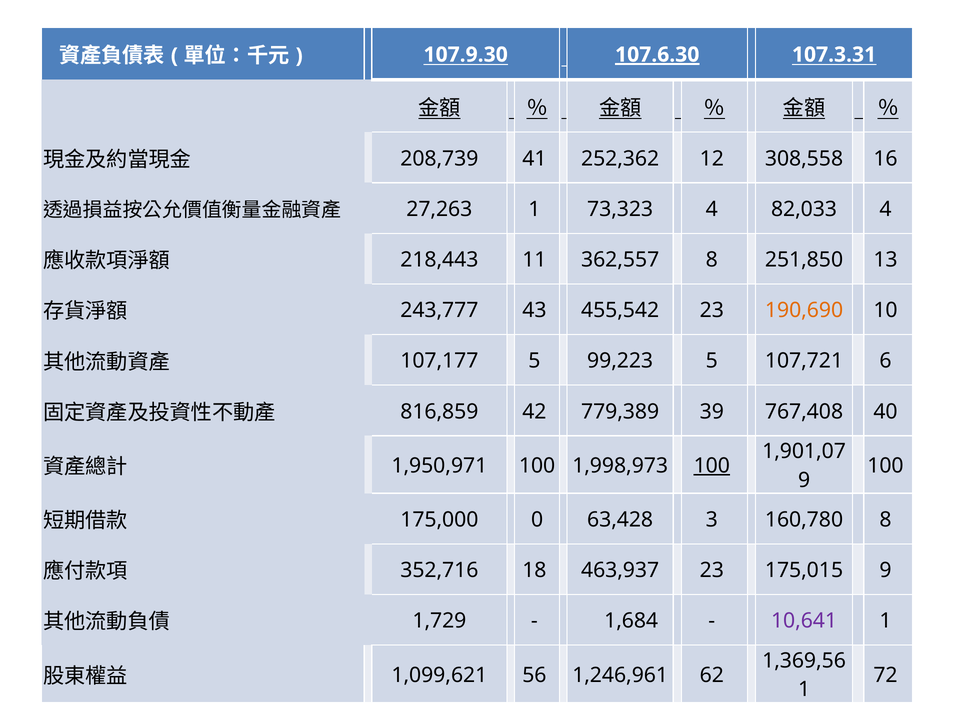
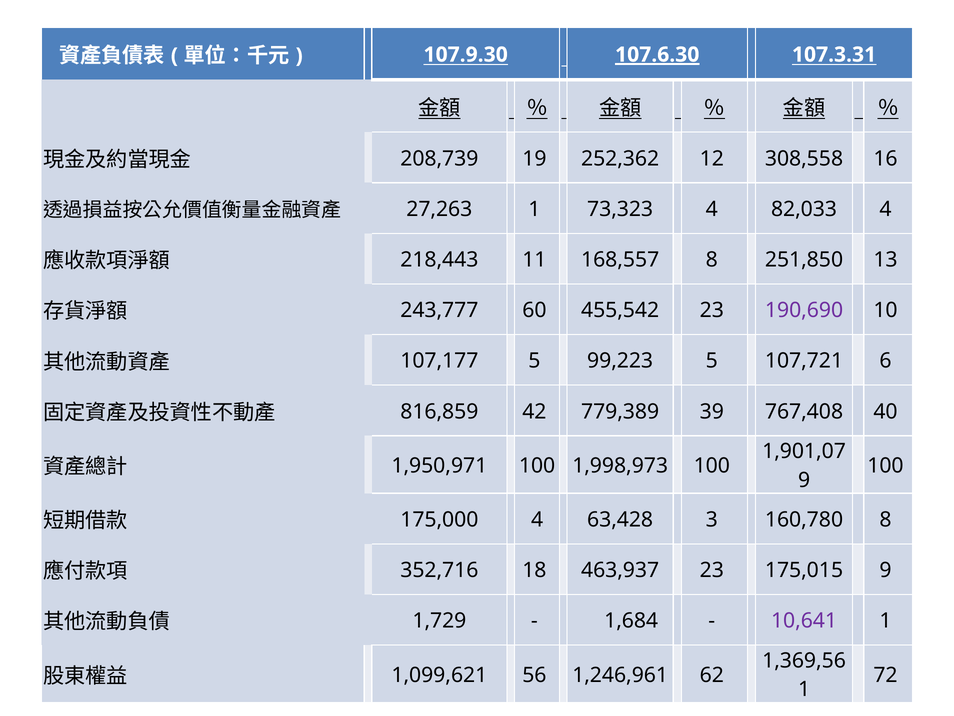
41: 41 -> 19
362,557: 362,557 -> 168,557
43: 43 -> 60
190,690 colour: orange -> purple
100 at (712, 465) underline: present -> none
175,000 0: 0 -> 4
